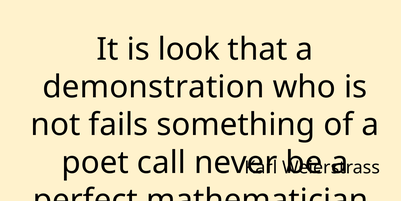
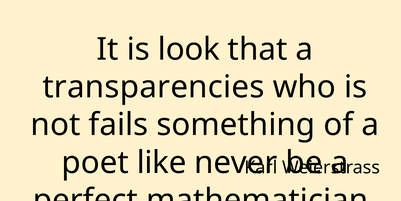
demonstration: demonstration -> transparencies
call: call -> like
